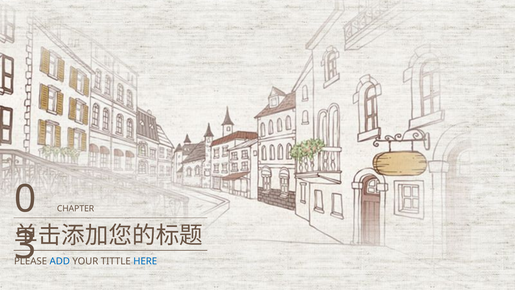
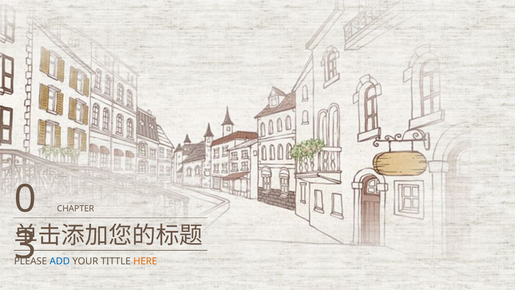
HERE colour: blue -> orange
